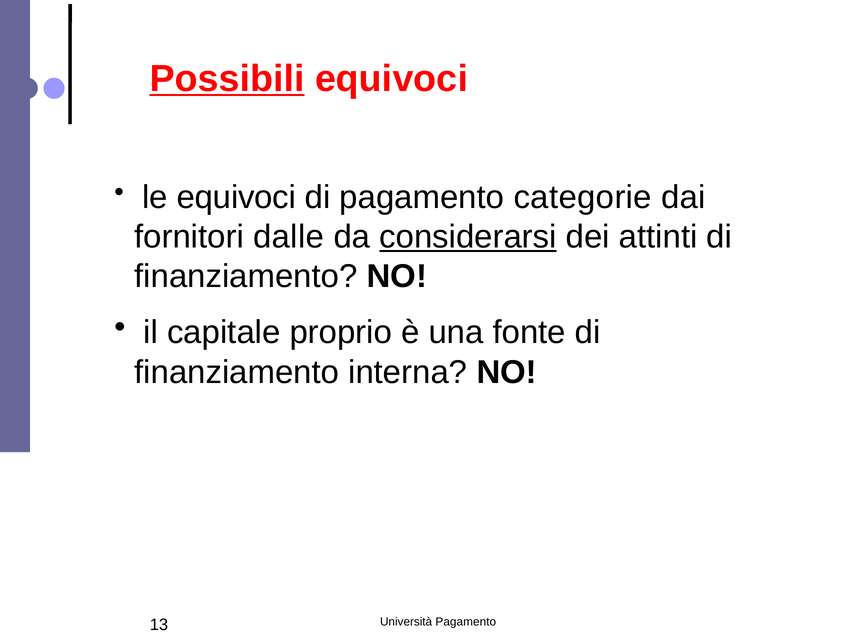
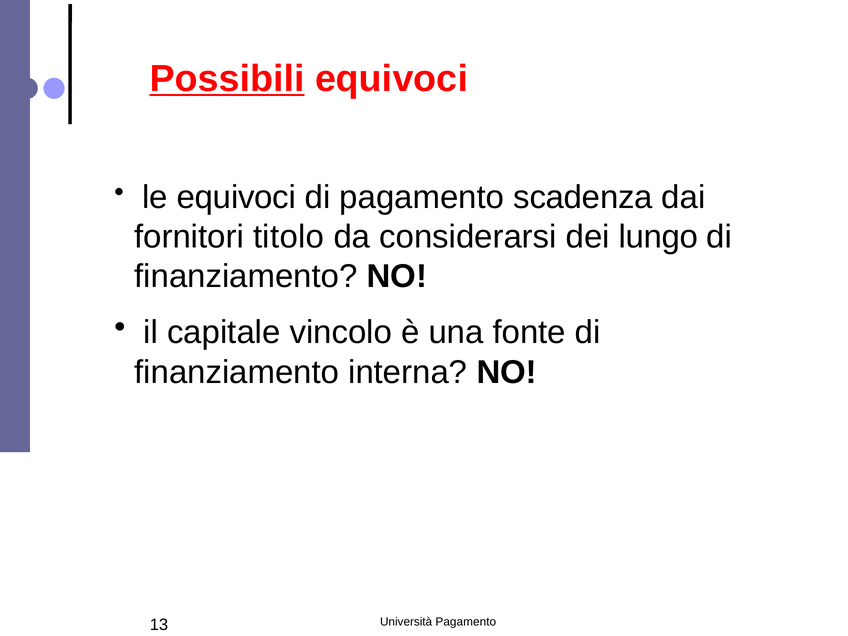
categorie: categorie -> scadenza
dalle: dalle -> titolo
considerarsi underline: present -> none
attinti: attinti -> lungo
proprio: proprio -> vincolo
